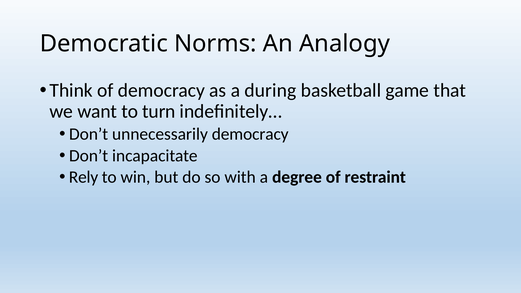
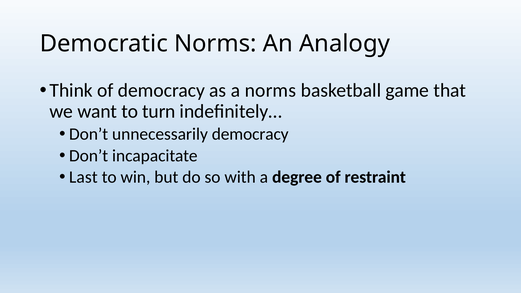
a during: during -> norms
Rely: Rely -> Last
